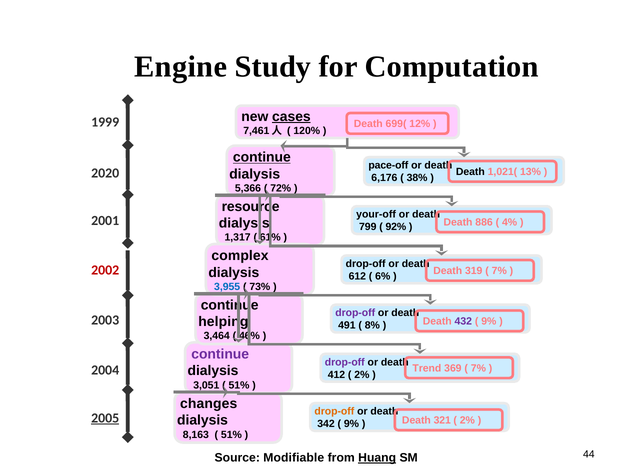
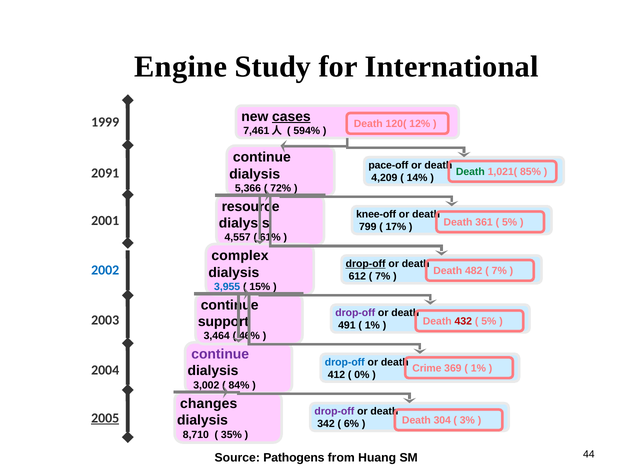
Computation: Computation -> International
699(: 699( -> 120(
120%: 120% -> 594%
continue at (262, 158) underline: present -> none
Death at (470, 172) colour: black -> green
13%: 13% -> 85%
2020: 2020 -> 2091
6,176: 6,176 -> 4,209
38%: 38% -> 14%
your-off: your-off -> knee-off
886: 886 -> 361
4% at (510, 223): 4% -> 5%
92%: 92% -> 17%
1,317: 1,317 -> 4,557
drop-off at (366, 264) underline: none -> present
2002 colour: red -> blue
319: 319 -> 482
6% at (383, 277): 6% -> 7%
73%: 73% -> 15%
helping: helping -> support
432 colour: purple -> red
9% at (489, 322): 9% -> 5%
8% at (372, 326): 8% -> 1%
drop-off at (345, 363) colour: purple -> blue
Trend: Trend -> Crime
7% at (478, 369): 7% -> 1%
2% at (362, 375): 2% -> 0%
3,051: 3,051 -> 3,002
51% at (239, 386): 51% -> 84%
drop-off at (334, 412) colour: orange -> purple
321: 321 -> 304
2% at (467, 421): 2% -> 3%
9% at (351, 424): 9% -> 6%
8,163: 8,163 -> 8,710
51% at (231, 435): 51% -> 35%
Modifiable: Modifiable -> Pathogens
Huang underline: present -> none
